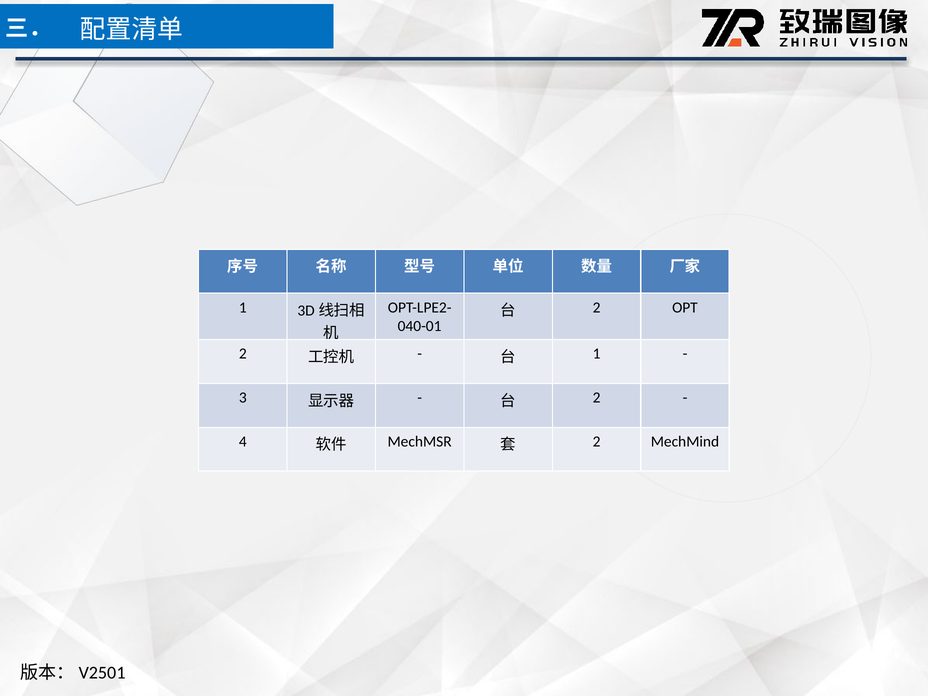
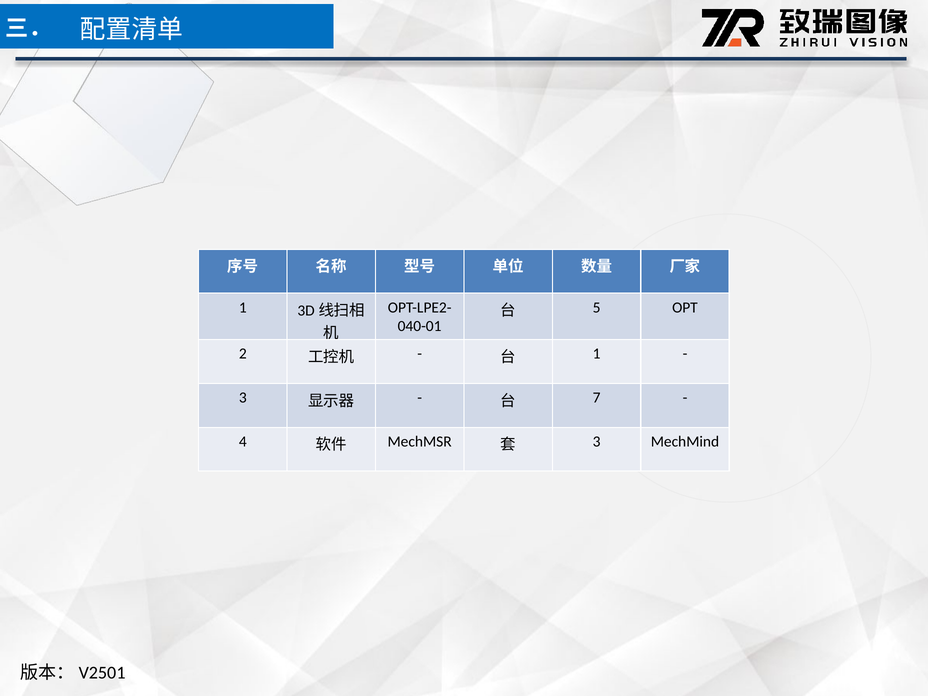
2 at (597, 307): 2 -> 5
2 at (597, 398): 2 -> 7
2 at (597, 442): 2 -> 3
